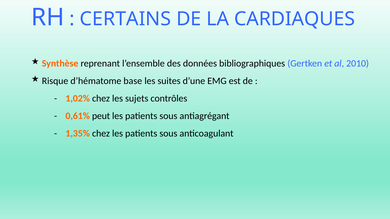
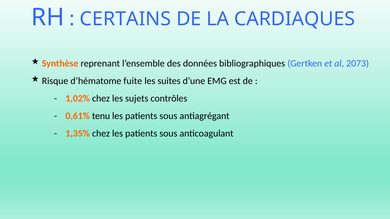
2010: 2010 -> 2073
base: base -> fuite
peut: peut -> tenu
